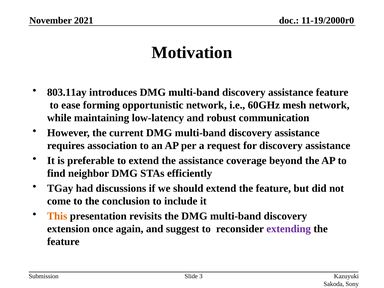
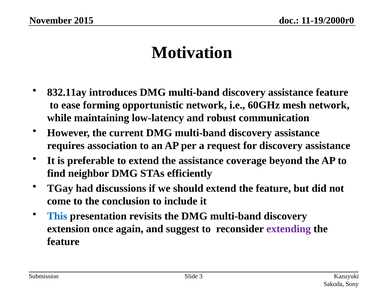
2021: 2021 -> 2015
803.11ay: 803.11ay -> 832.11ay
This colour: orange -> blue
